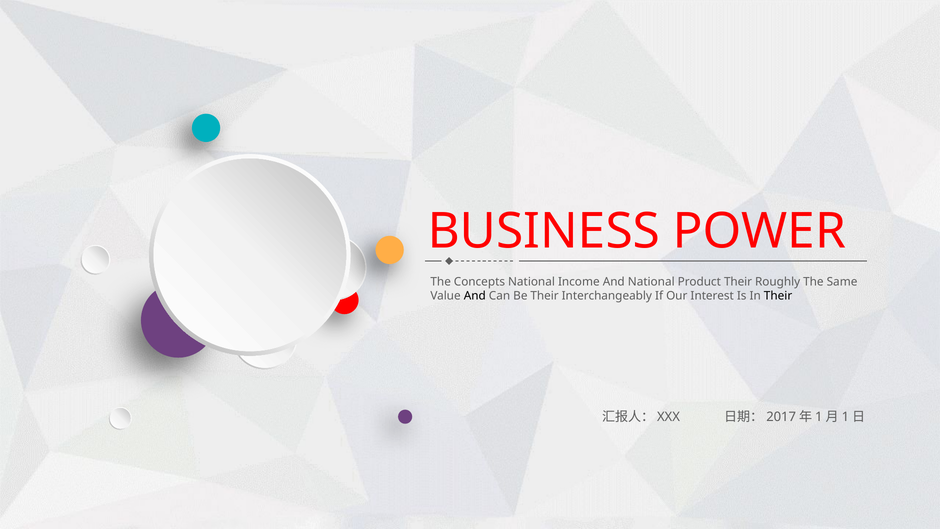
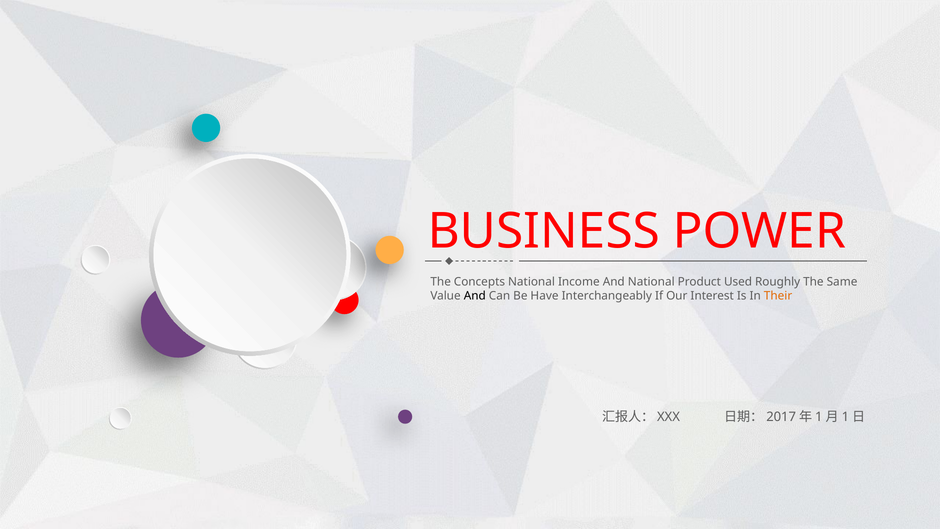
Product Their: Their -> Used
Be Their: Their -> Have
Their at (778, 296) colour: black -> orange
